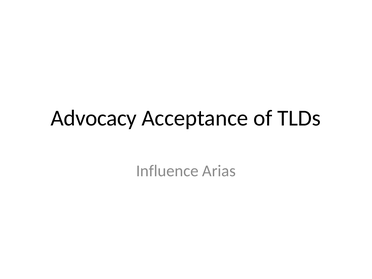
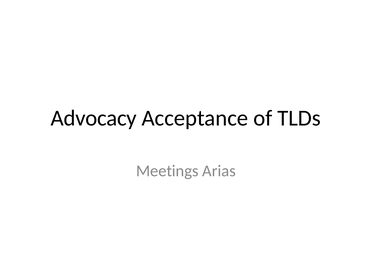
Influence: Influence -> Meetings
